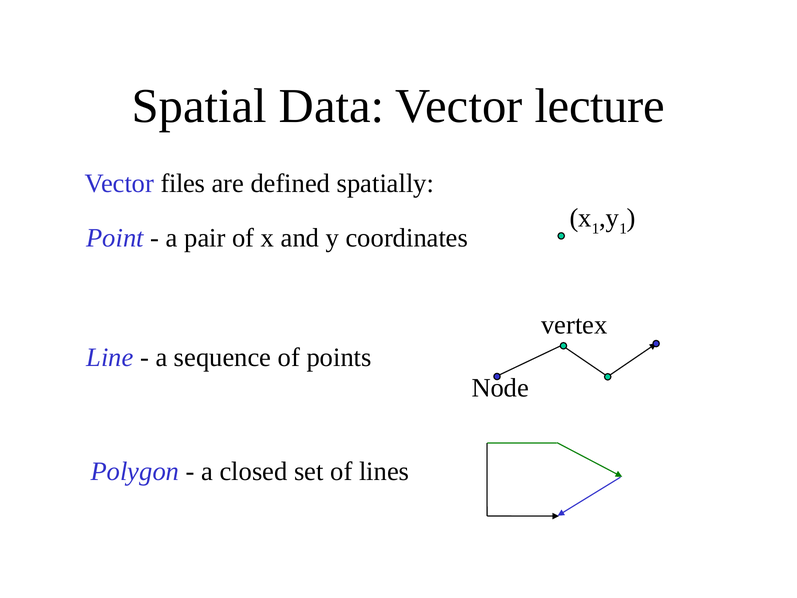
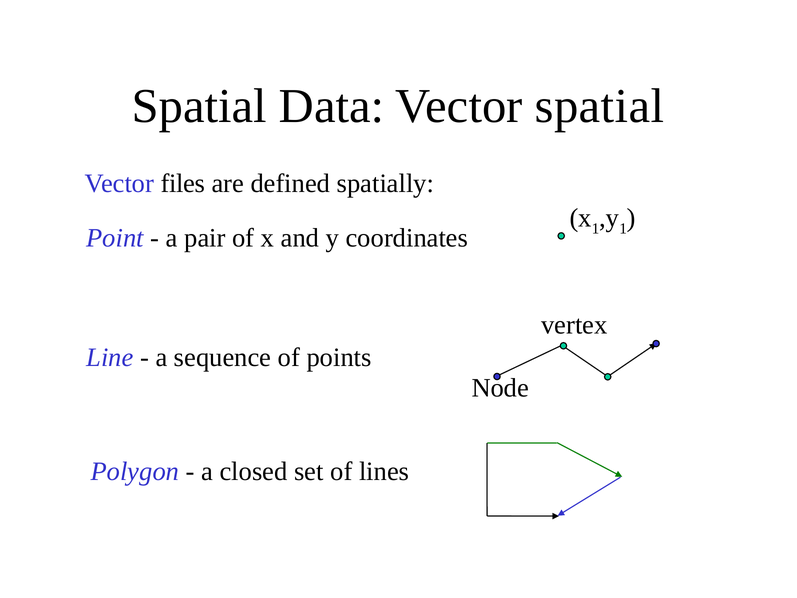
Vector lecture: lecture -> spatial
